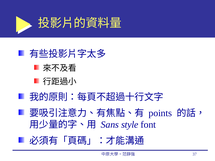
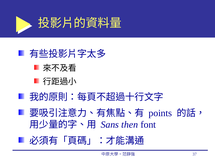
style: style -> then
